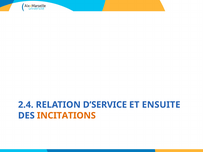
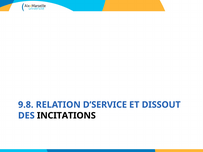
2.4: 2.4 -> 9.8
ENSUITE: ENSUITE -> DISSOUT
INCITATIONS colour: orange -> black
